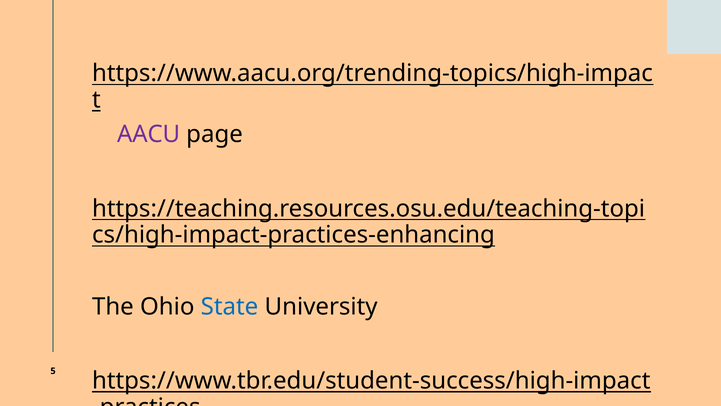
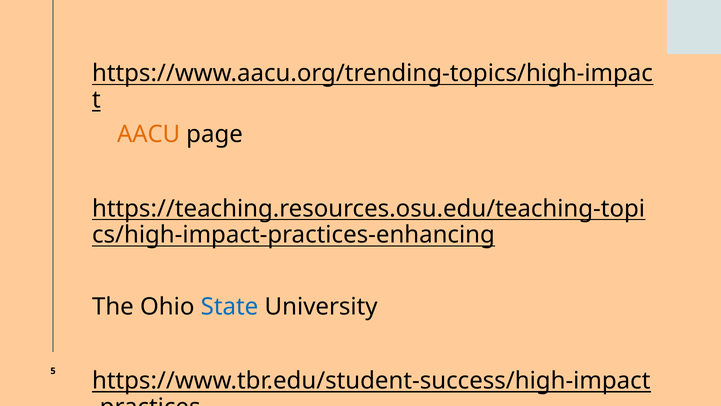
AACU colour: purple -> orange
